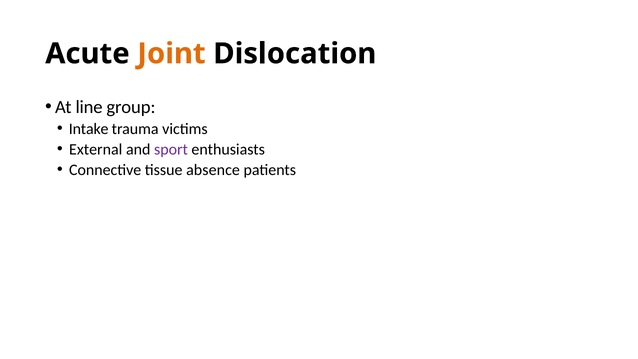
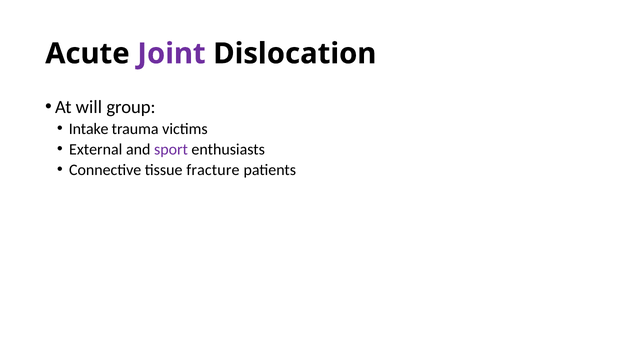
Joint colour: orange -> purple
line: line -> will
absence: absence -> fracture
